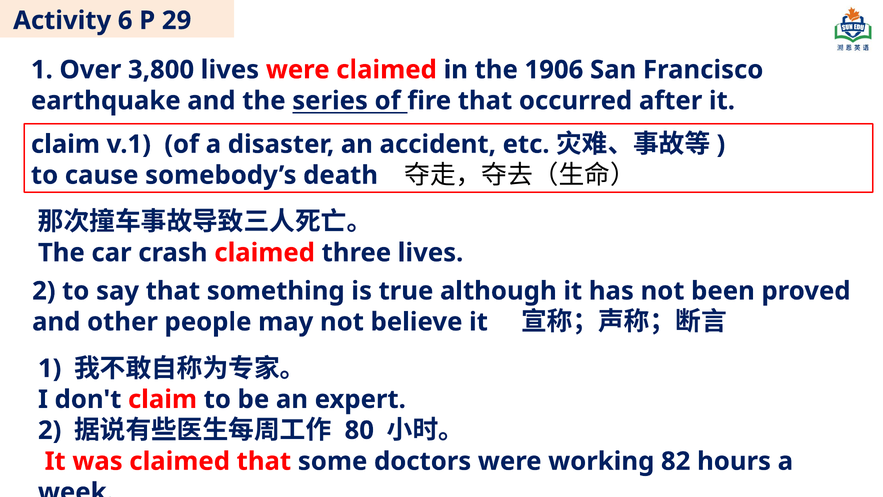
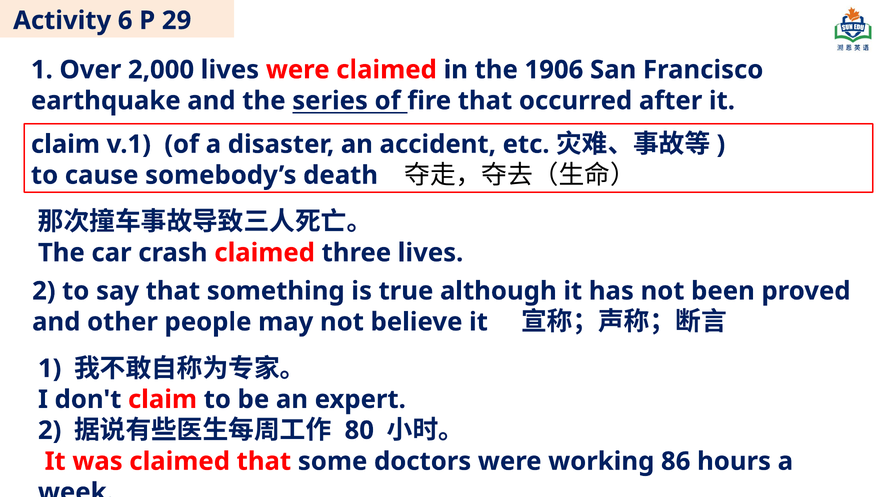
3,800: 3,800 -> 2,000
82: 82 -> 86
